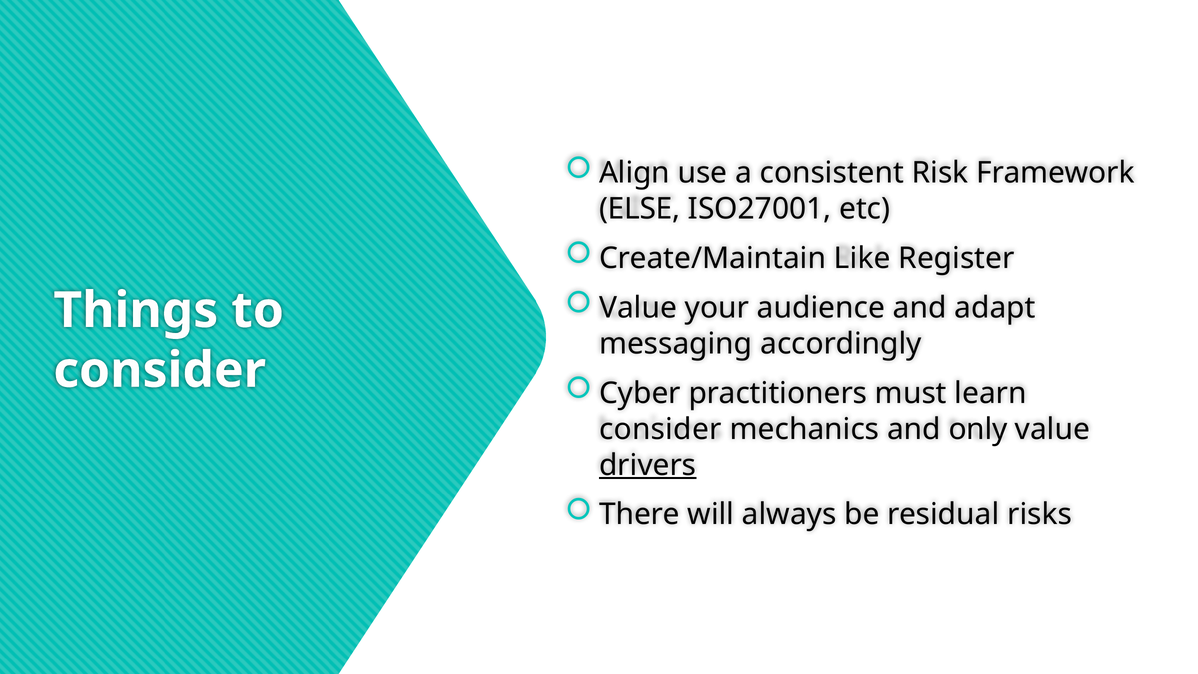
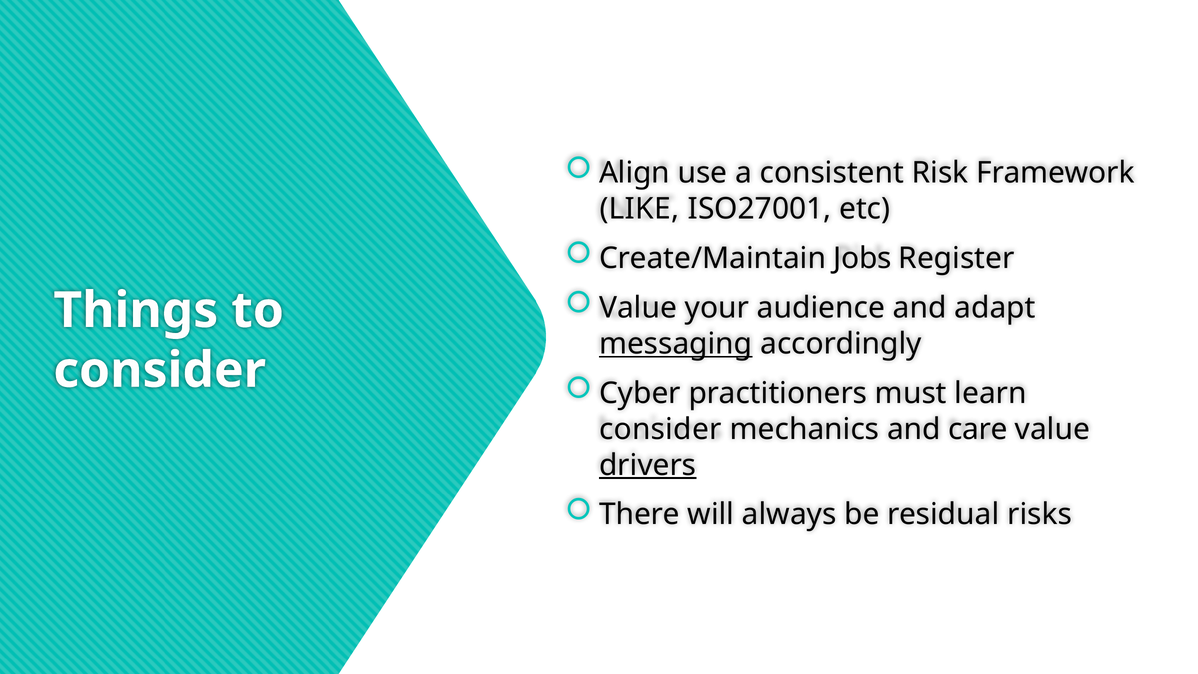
ELSE: ELSE -> LIKE
Like: Like -> Jobs
messaging underline: none -> present
only: only -> care
